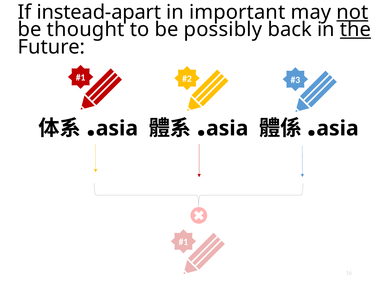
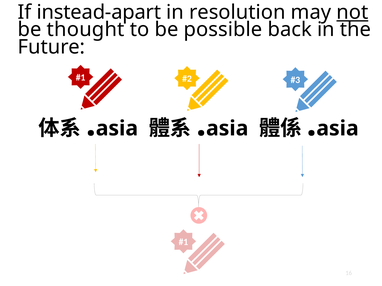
important: important -> resolution
possibly: possibly -> possible
the underline: present -> none
